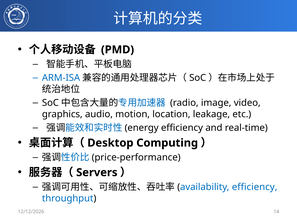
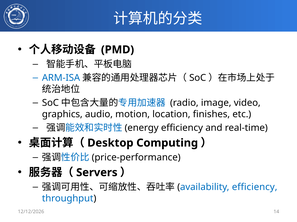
leakage: leakage -> finishes
